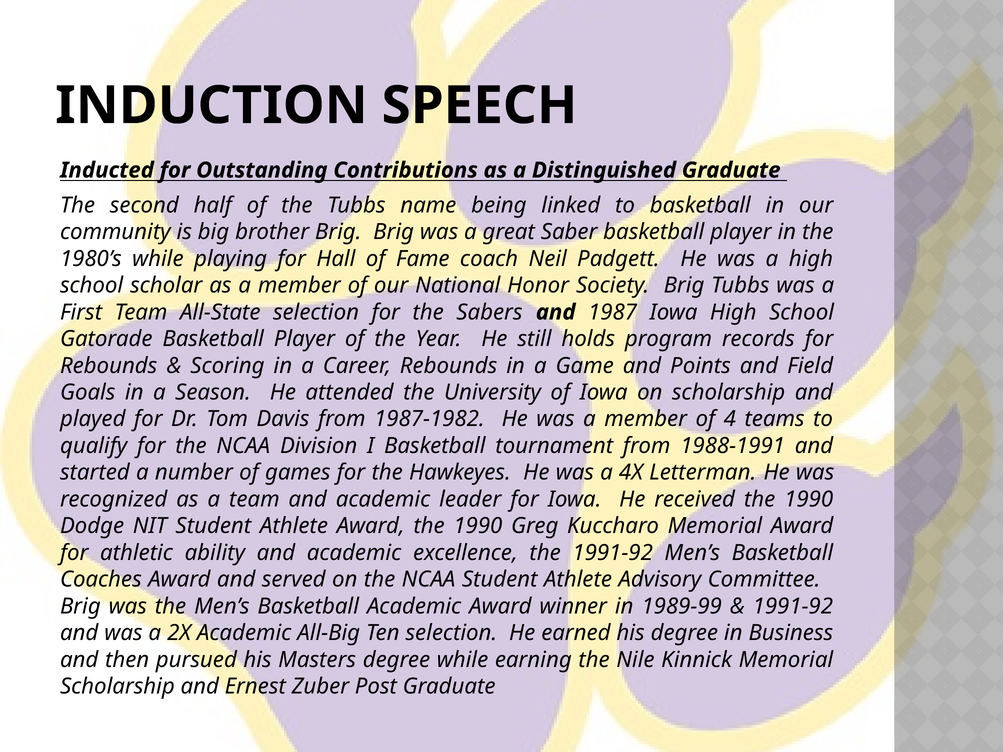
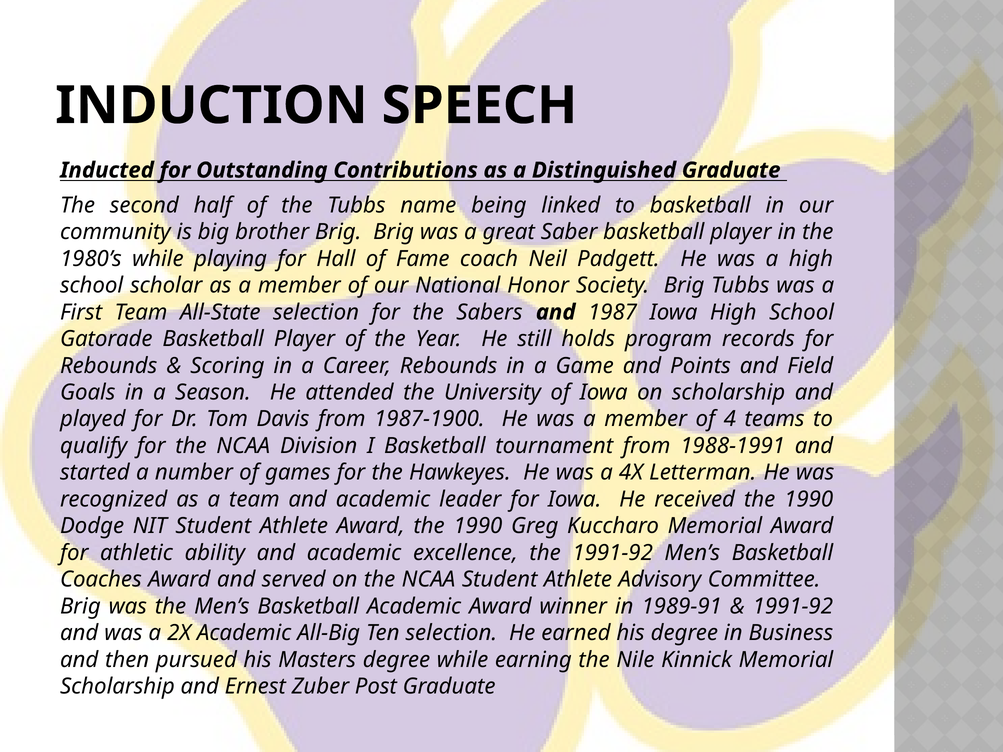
1987-1982: 1987-1982 -> 1987-1900
1989-99: 1989-99 -> 1989-91
